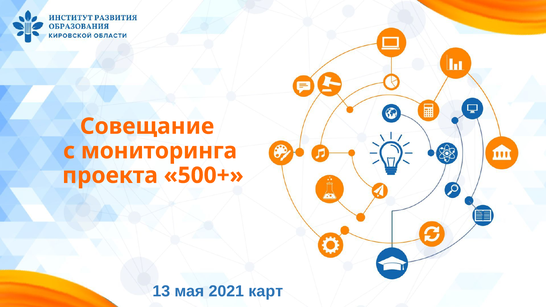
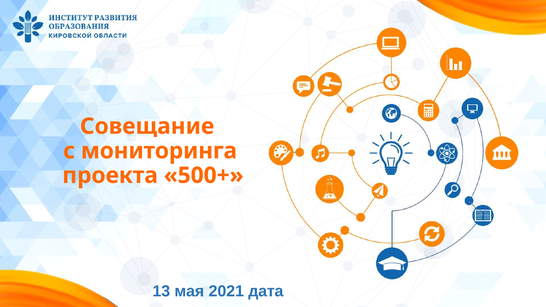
карт: карт -> дата
